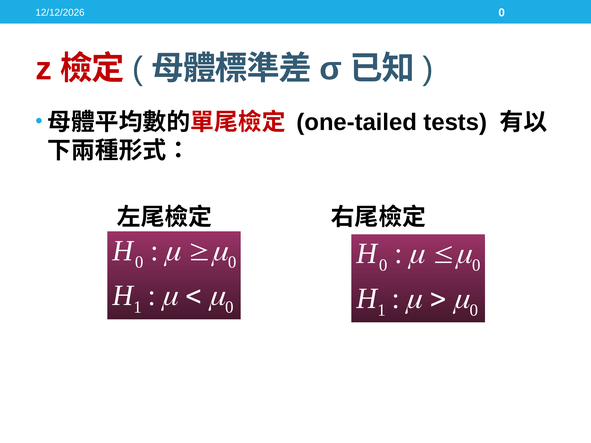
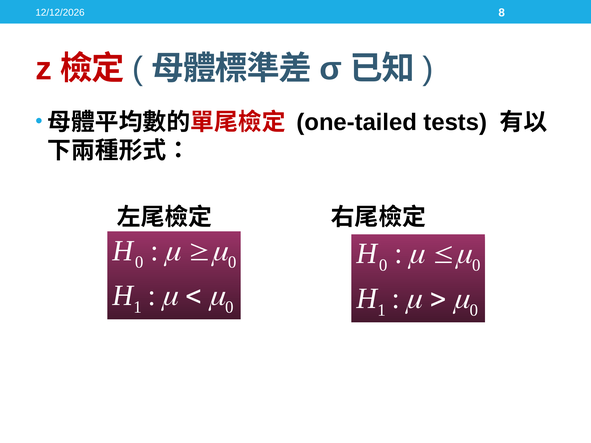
0 at (502, 13): 0 -> 8
